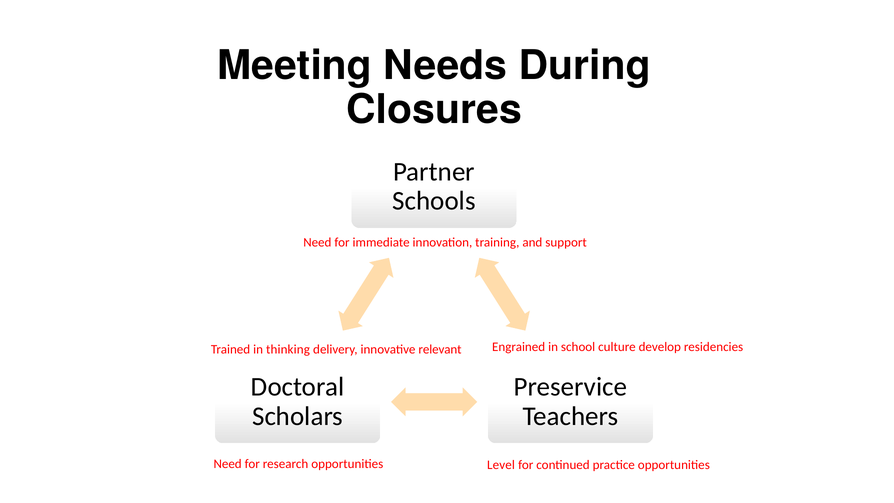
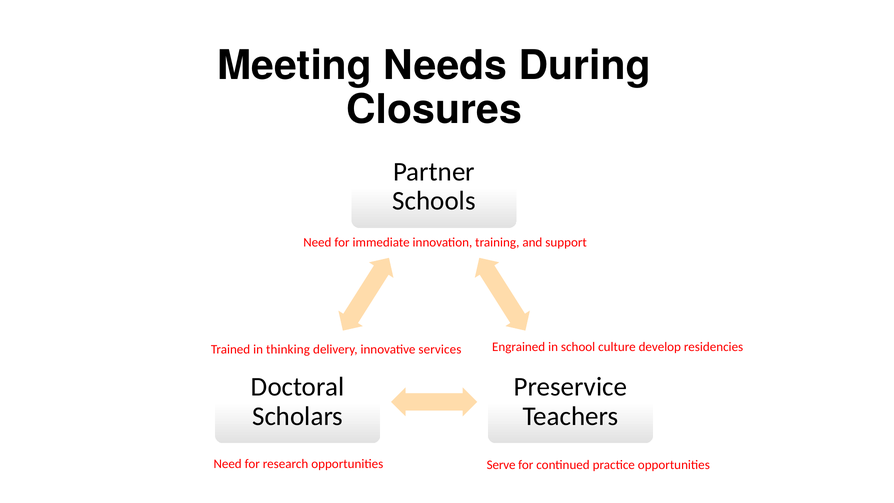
relevant: relevant -> services
Level: Level -> Serve
